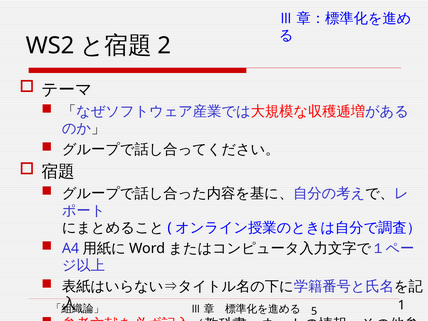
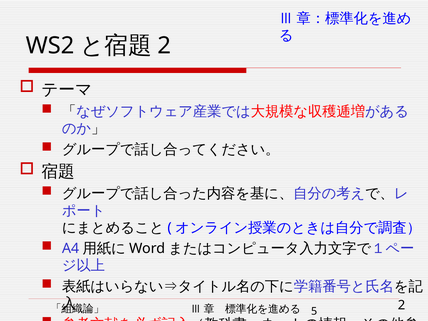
1 at (402, 305): 1 -> 2
